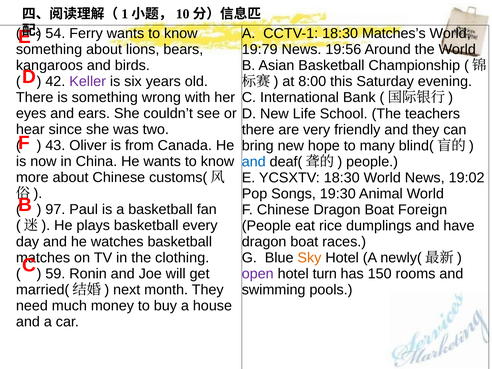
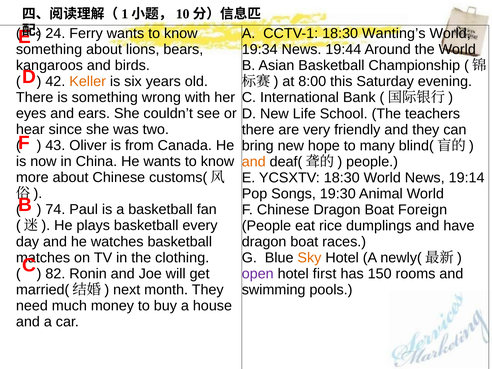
54: 54 -> 24
Matches’s: Matches’s -> Wanting’s
19:79: 19:79 -> 19:34
19:56: 19:56 -> 19:44
Keller colour: purple -> orange
and at (254, 162) colour: blue -> orange
19:02: 19:02 -> 19:14
97: 97 -> 74
59: 59 -> 82
turn: turn -> first
